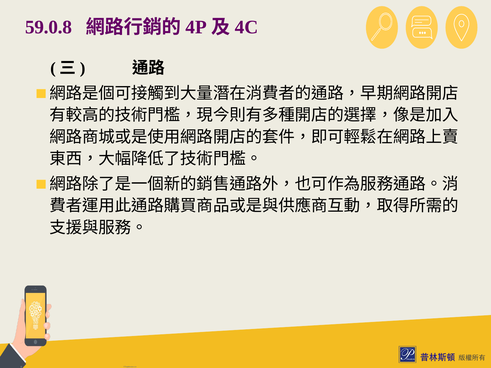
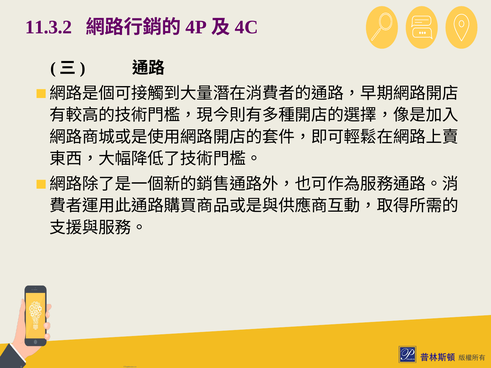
59.0.8: 59.0.8 -> 11.3.2
